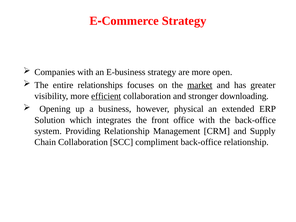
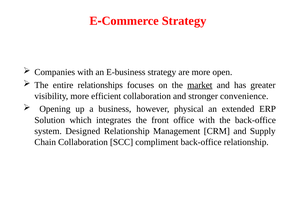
efficient underline: present -> none
downloading: downloading -> convenience
Providing: Providing -> Designed
